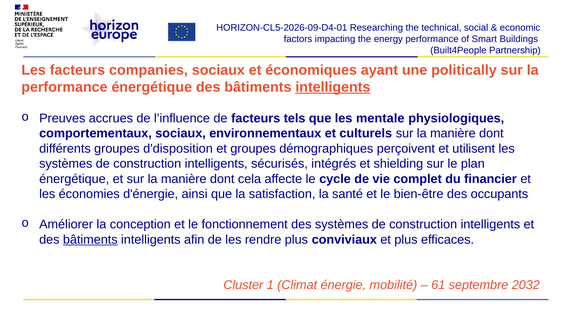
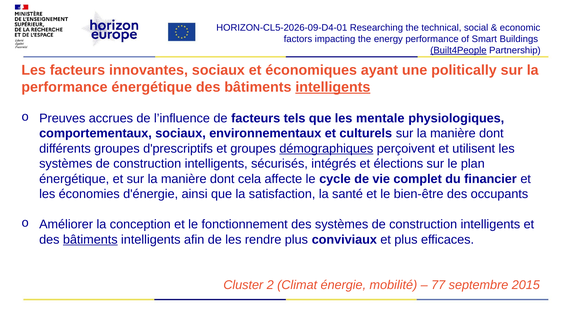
Built4People underline: none -> present
companies: companies -> innovantes
d'disposition: d'disposition -> d'prescriptifs
démographiques underline: none -> present
shielding: shielding -> élections
1: 1 -> 2
61: 61 -> 77
2032: 2032 -> 2015
